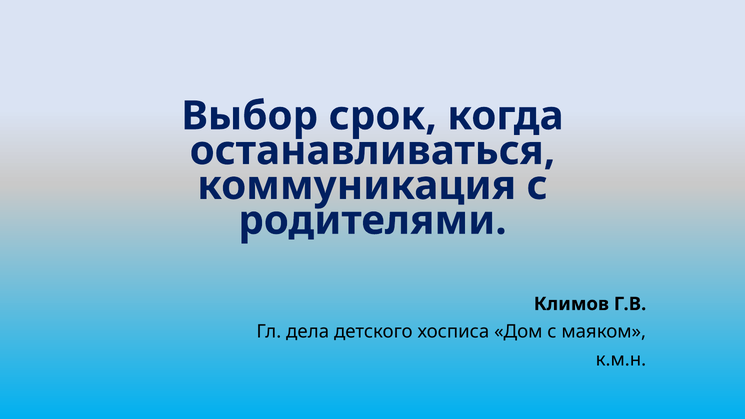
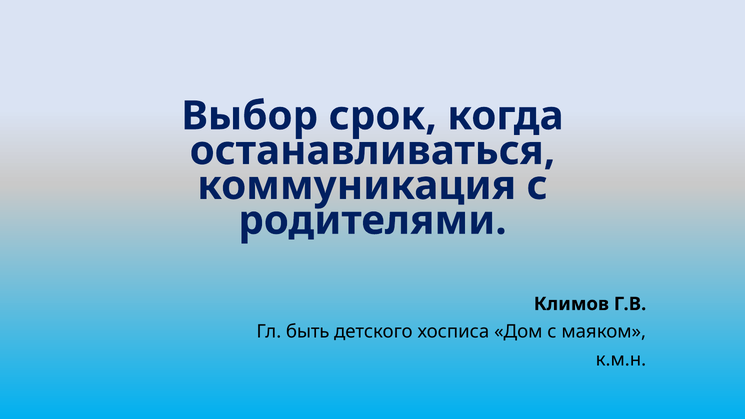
дела: дела -> быть
